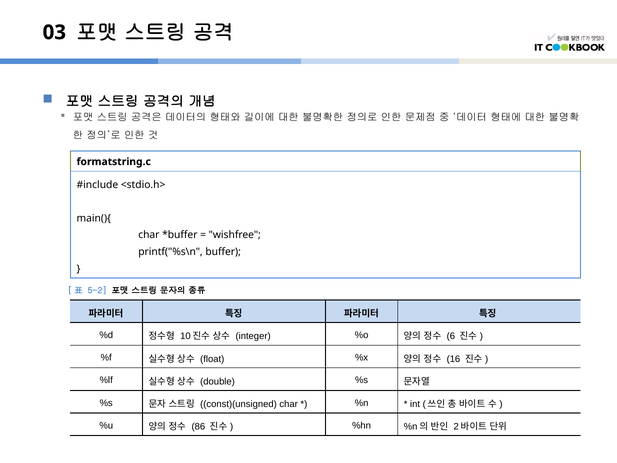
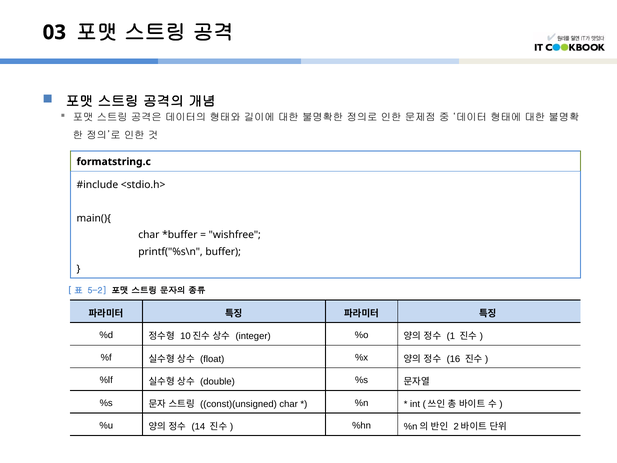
6: 6 -> 1
86: 86 -> 14
